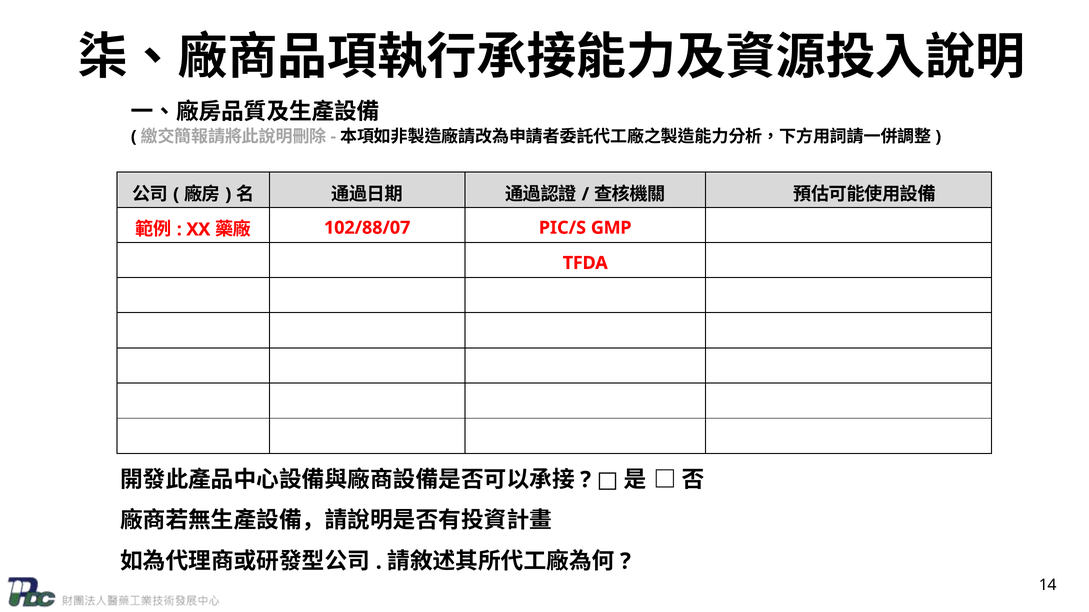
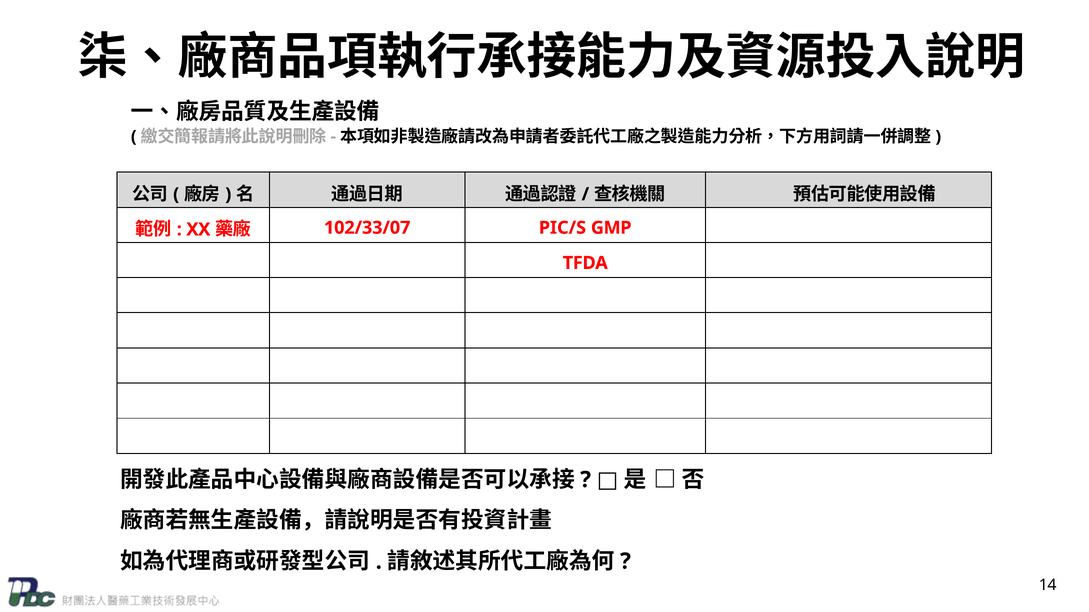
102/88/07: 102/88/07 -> 102/33/07
